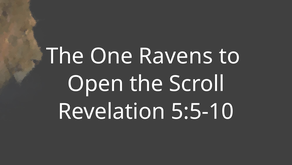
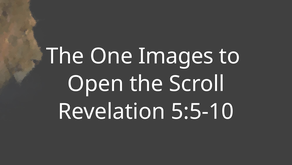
Ravens: Ravens -> Images
